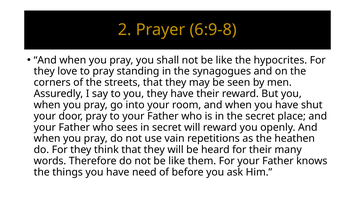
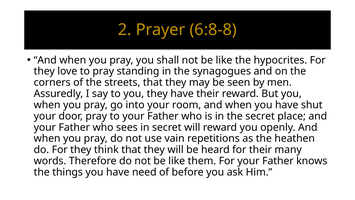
6:9-8: 6:9-8 -> 6:8-8
